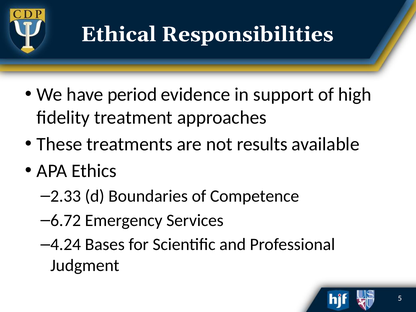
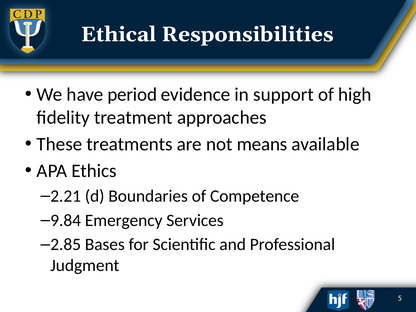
results: results -> means
2.33: 2.33 -> 2.21
6.72: 6.72 -> 9.84
4.24: 4.24 -> 2.85
